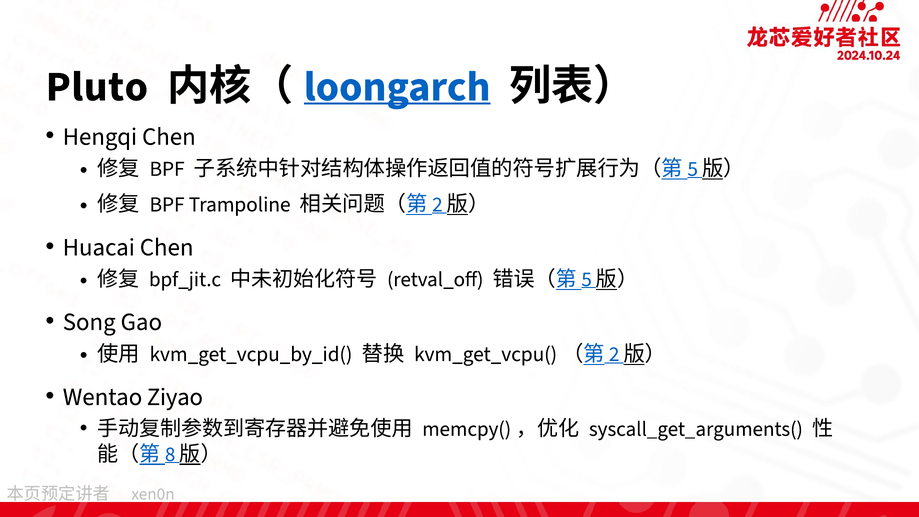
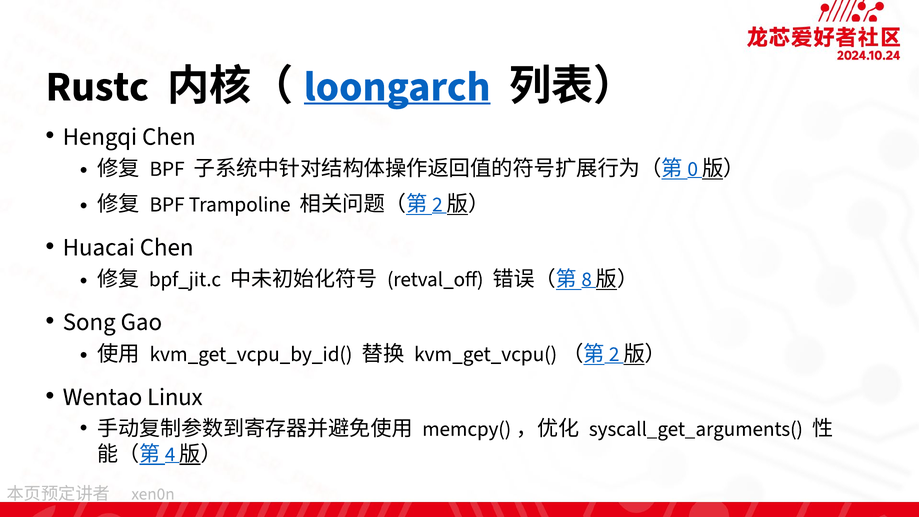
Pluto: Pluto -> Rustc
5 at (693, 169): 5 -> 0
5 at (587, 279): 5 -> 8
Ziyao: Ziyao -> Linux
8: 8 -> 4
